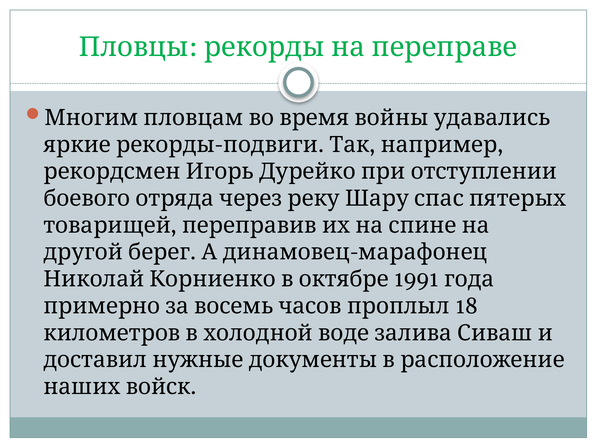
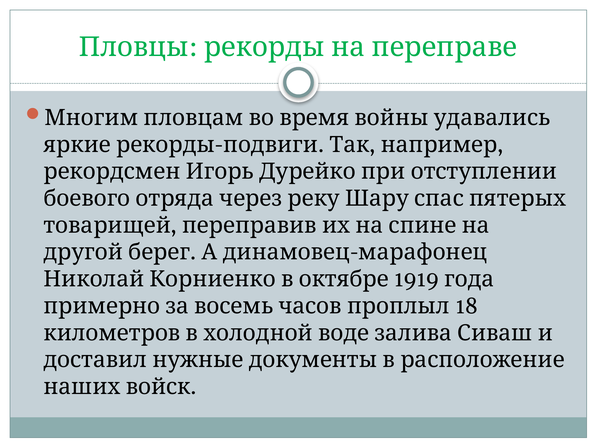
1991: 1991 -> 1919
